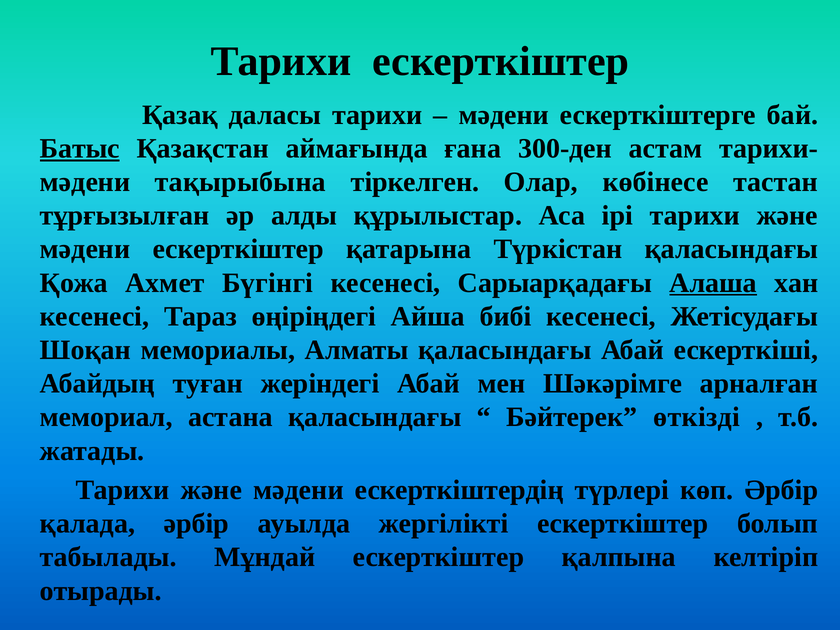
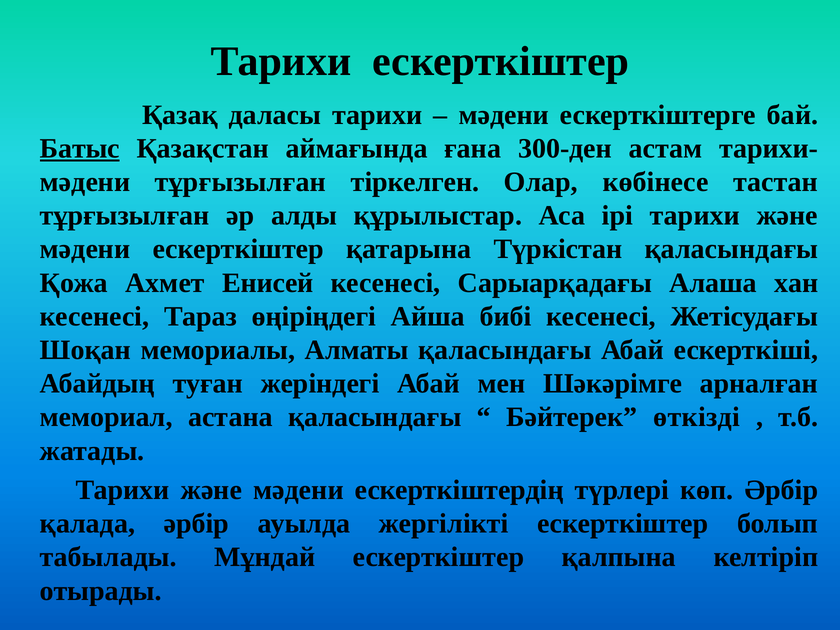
мәдени тақырыбына: тақырыбына -> тұрғызылған
Бүгінгі: Бүгінгі -> Енисей
Алаша underline: present -> none
